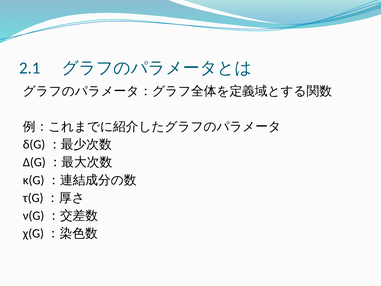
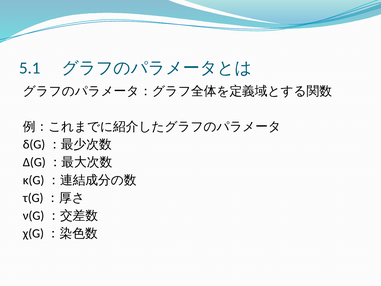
2.1: 2.1 -> 5.1
